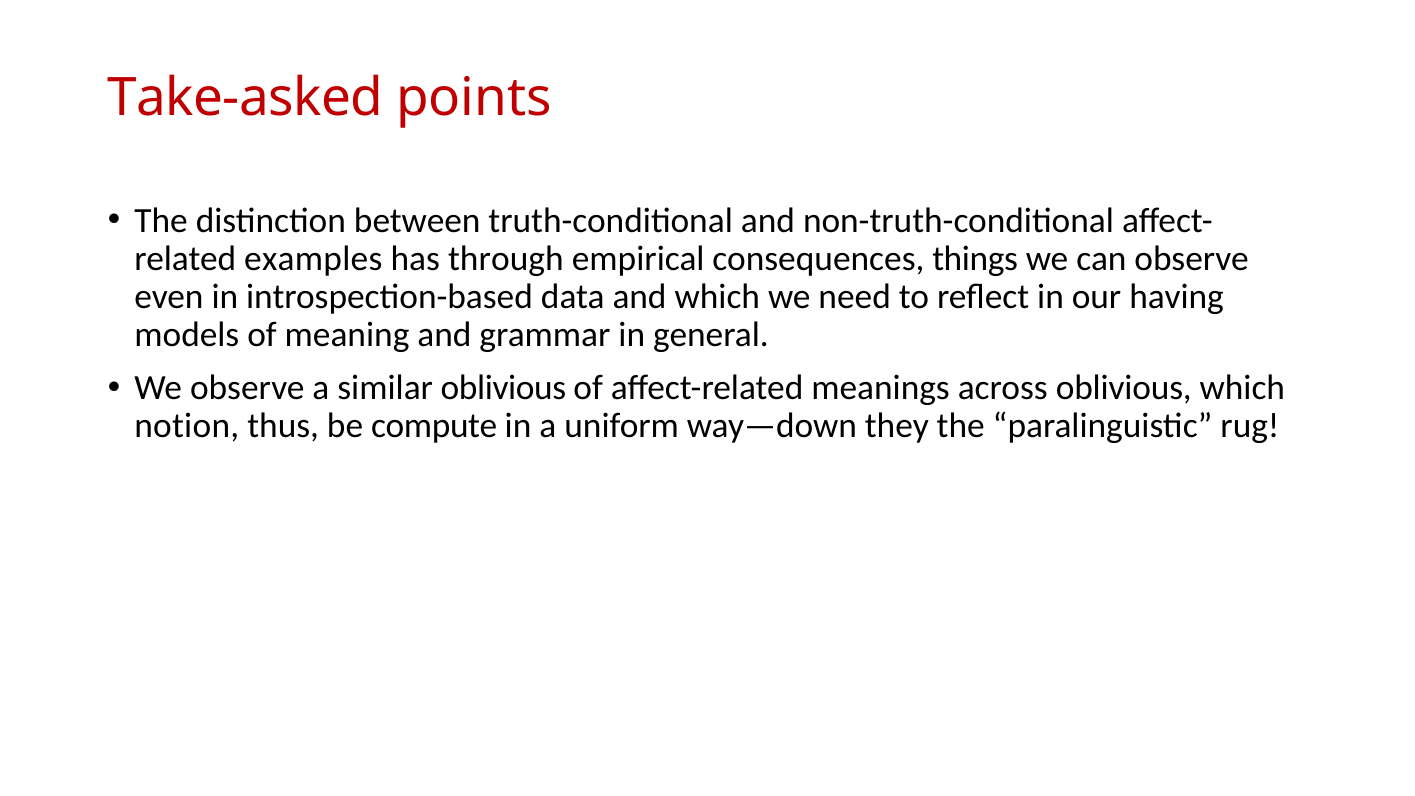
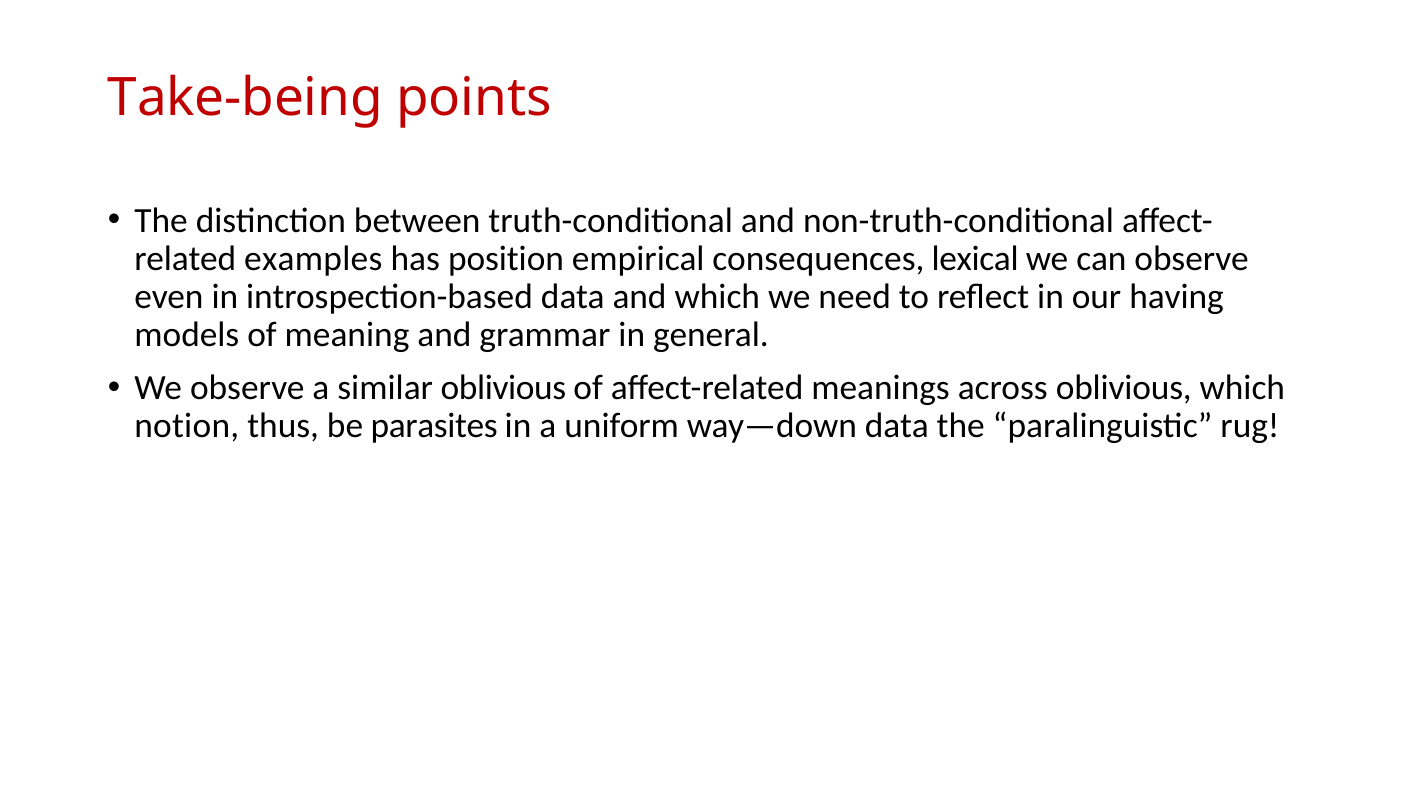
Take-asked: Take-asked -> Take-being
through: through -> position
things: things -> lexical
compute: compute -> parasites
way—down they: they -> data
